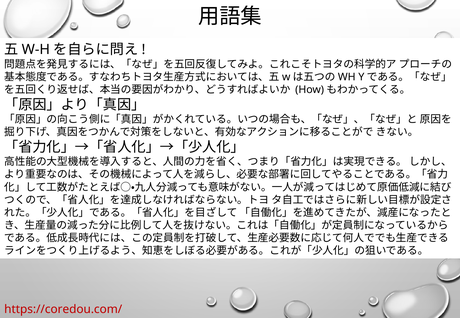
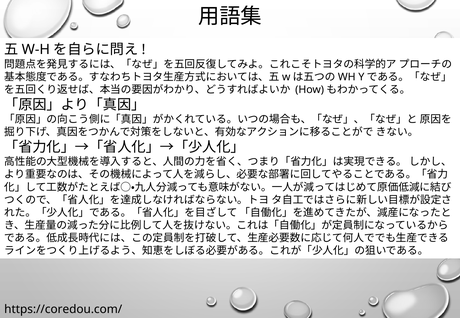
https://coredou.com/ colour: red -> black
